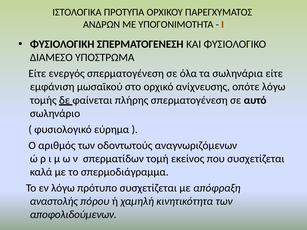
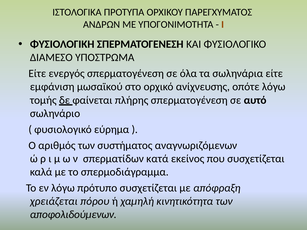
οδοντωτούς: οδοντωτούς -> συστήματος
τομή: τομή -> κατά
αναστολής: αναστολής -> χρειάζεται
